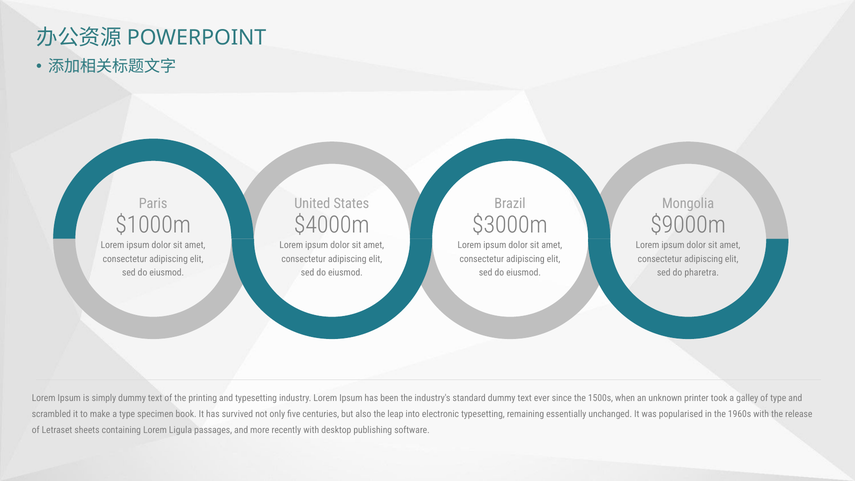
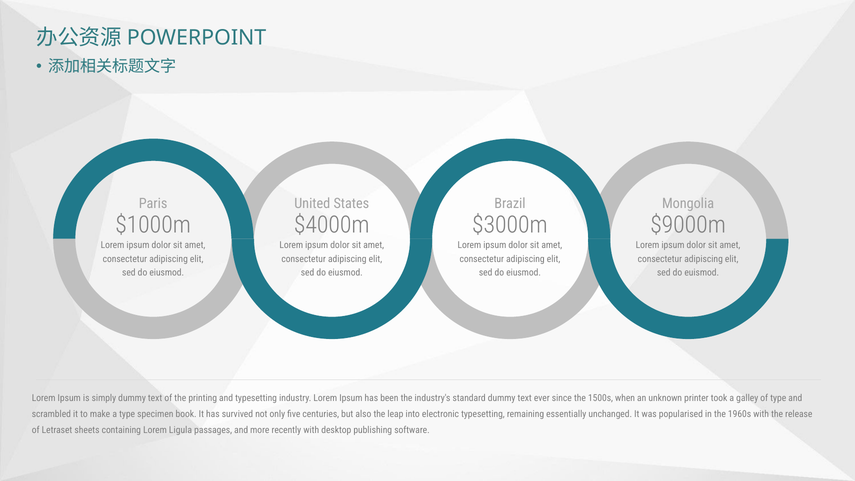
pharetra: pharetra -> euismod
